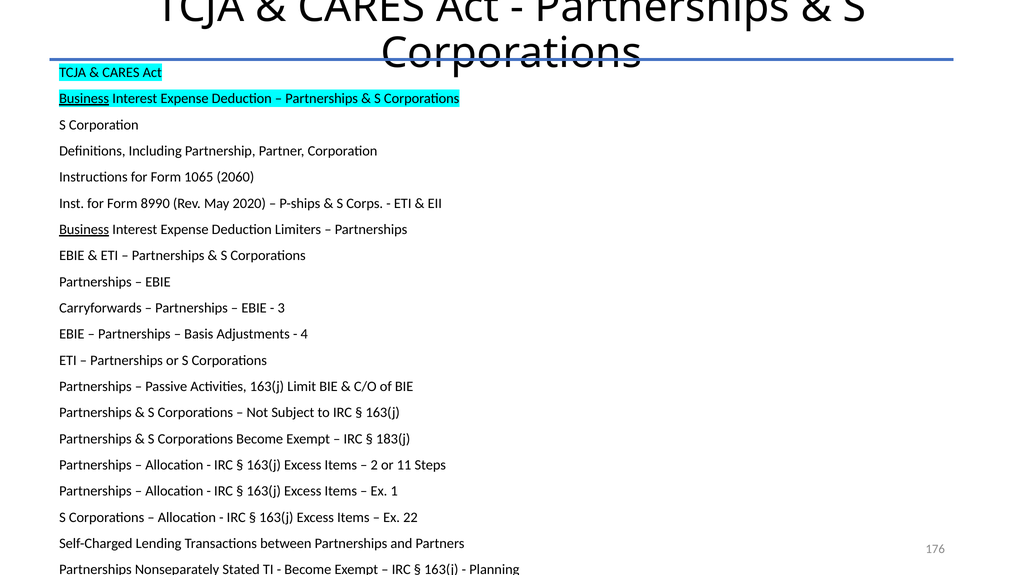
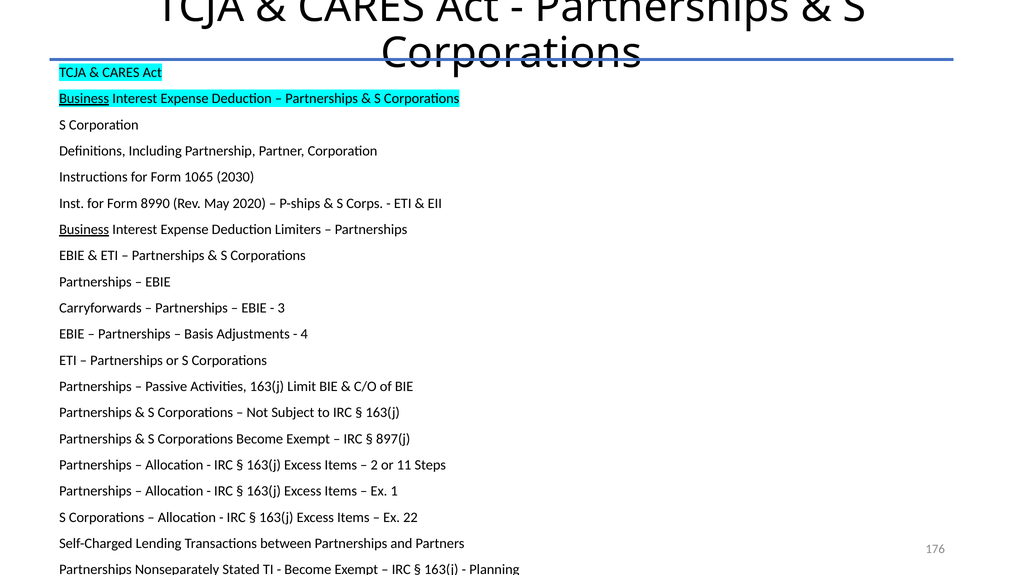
2060: 2060 -> 2030
183(j: 183(j -> 897(j
